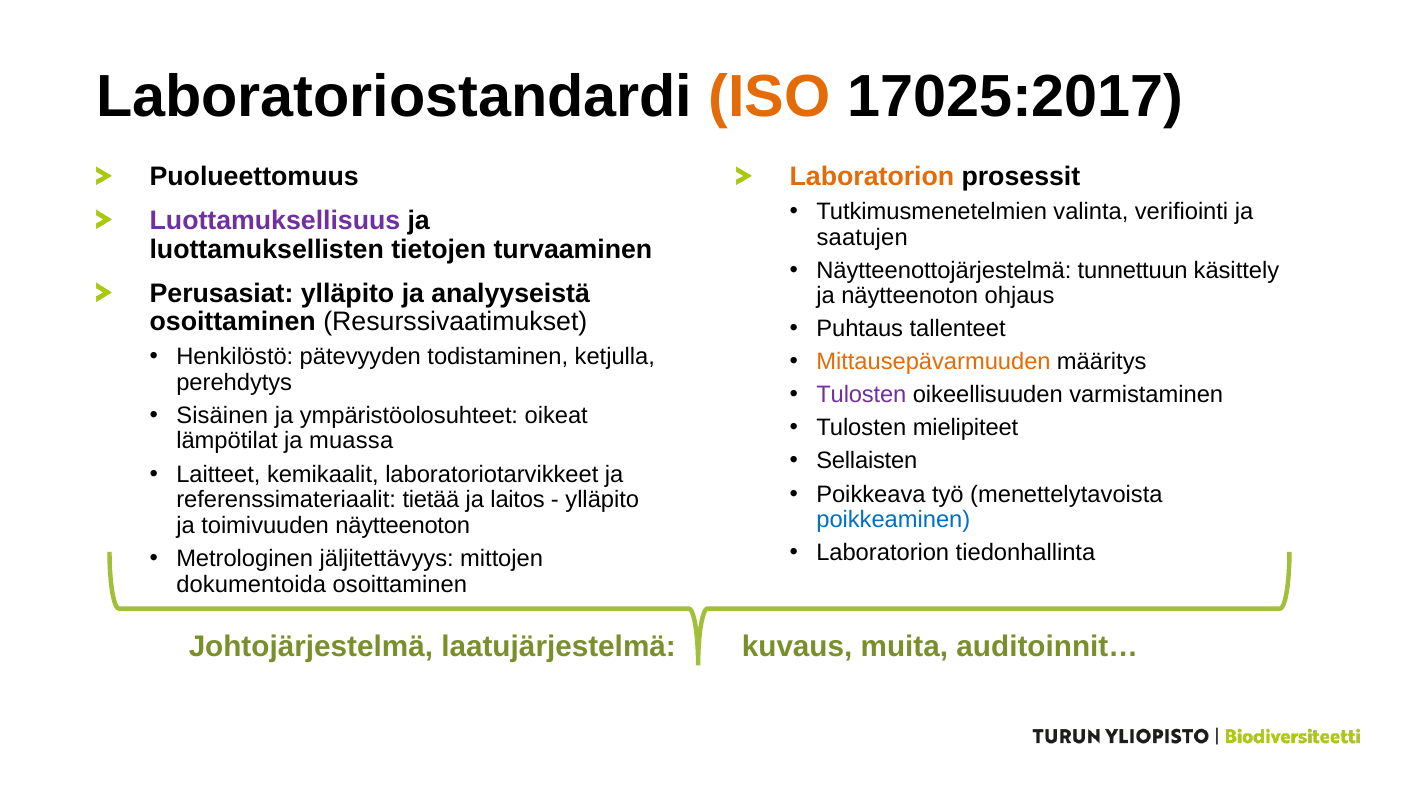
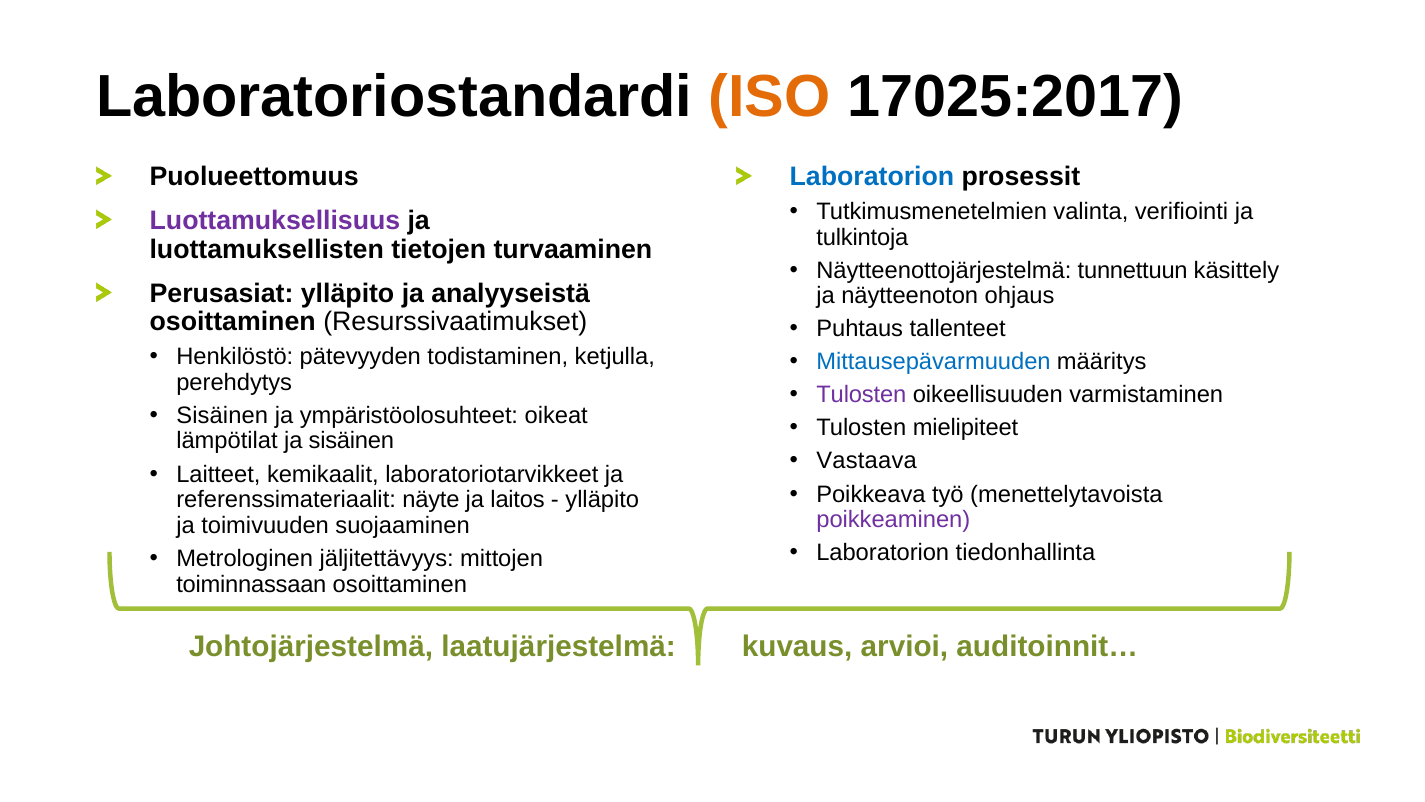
Laboratorion at (872, 177) colour: orange -> blue
saatujen: saatujen -> tulkintoja
Mittausepävarmuuden colour: orange -> blue
ja muassa: muassa -> sisäinen
Sellaisten: Sellaisten -> Vastaava
tietää: tietää -> näyte
poikkeaminen colour: blue -> purple
toimivuuden näytteenoton: näytteenoton -> suojaaminen
dokumentoida: dokumentoida -> toiminnassaan
muita: muita -> arvioi
